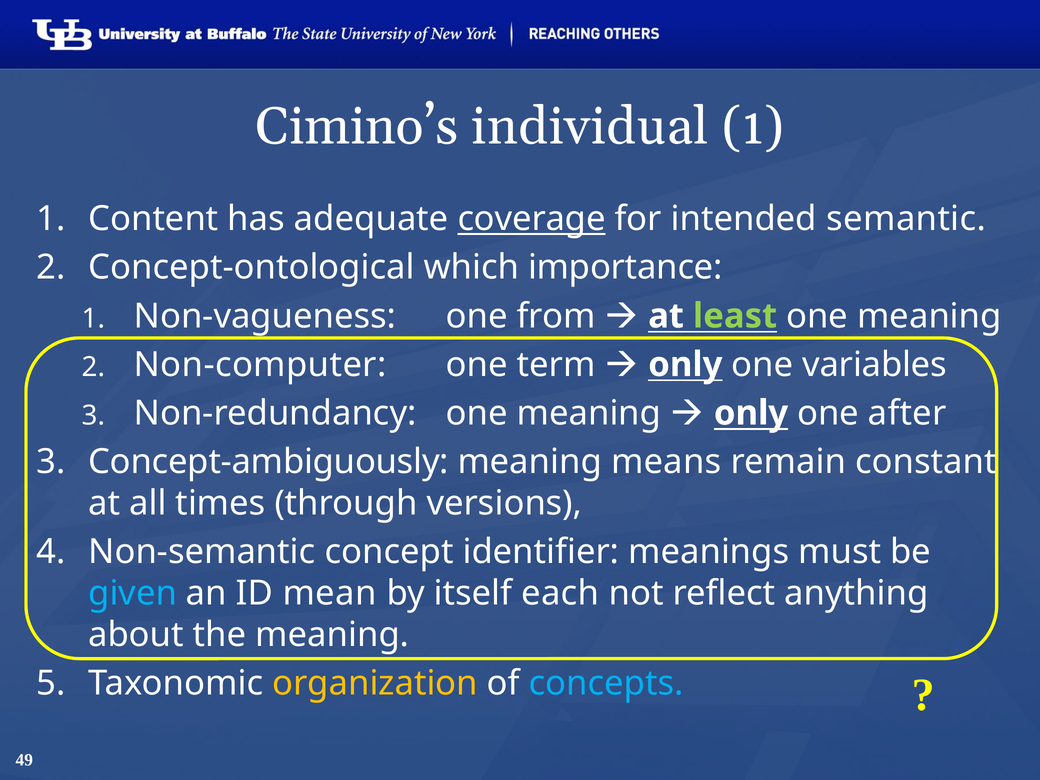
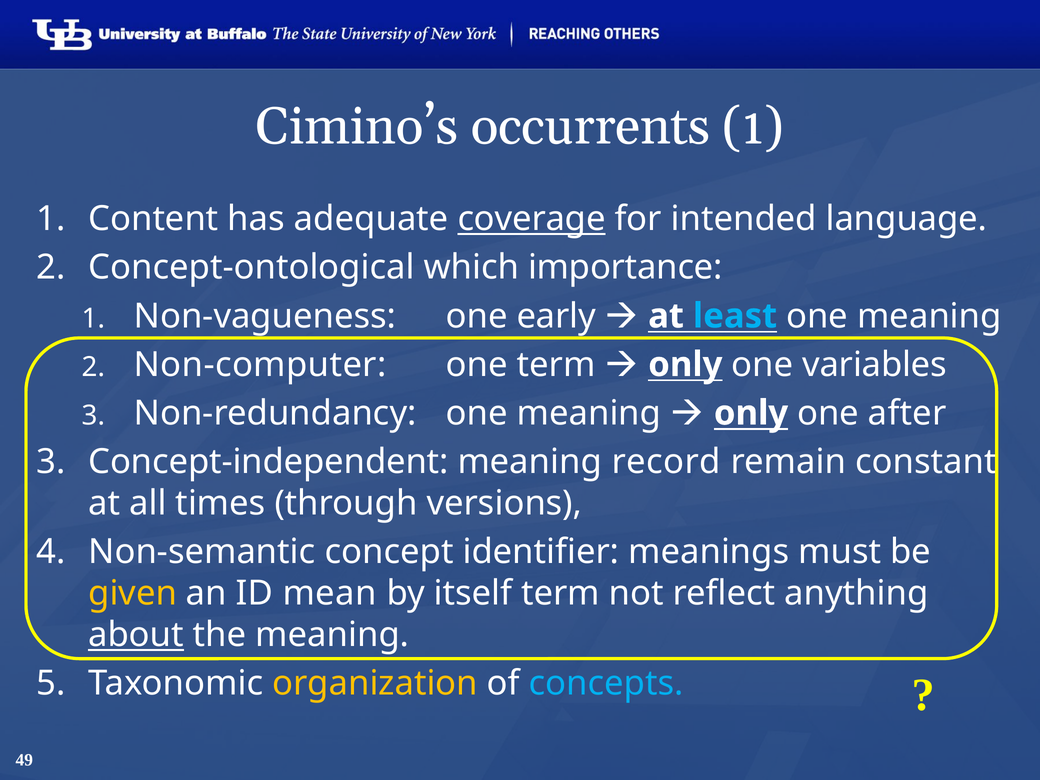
individual: individual -> occurrents
semantic: semantic -> language
from: from -> early
least colour: light green -> light blue
Concept-ambiguously: Concept-ambiguously -> Concept-independent
means: means -> record
given colour: light blue -> yellow
itself each: each -> term
about underline: none -> present
